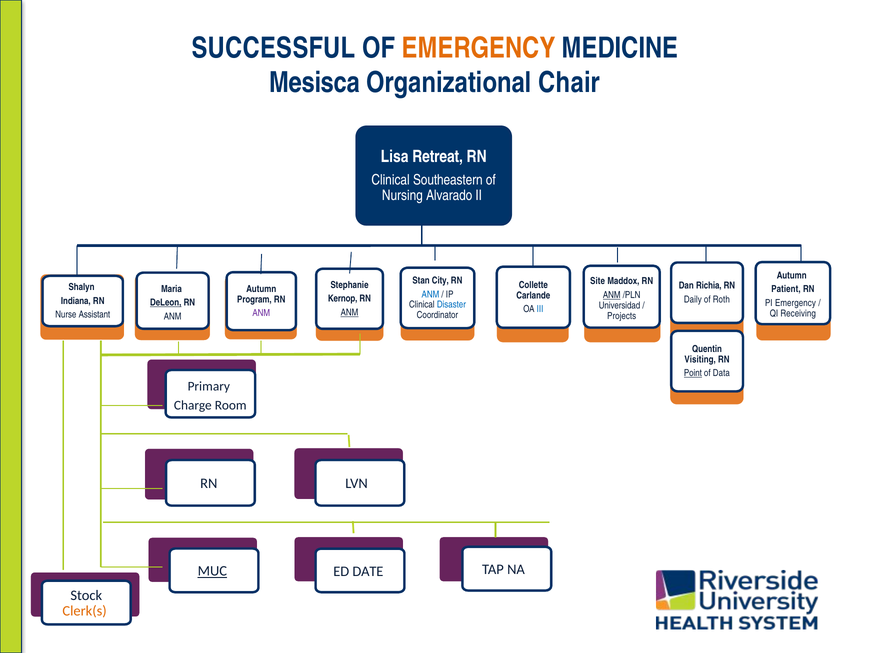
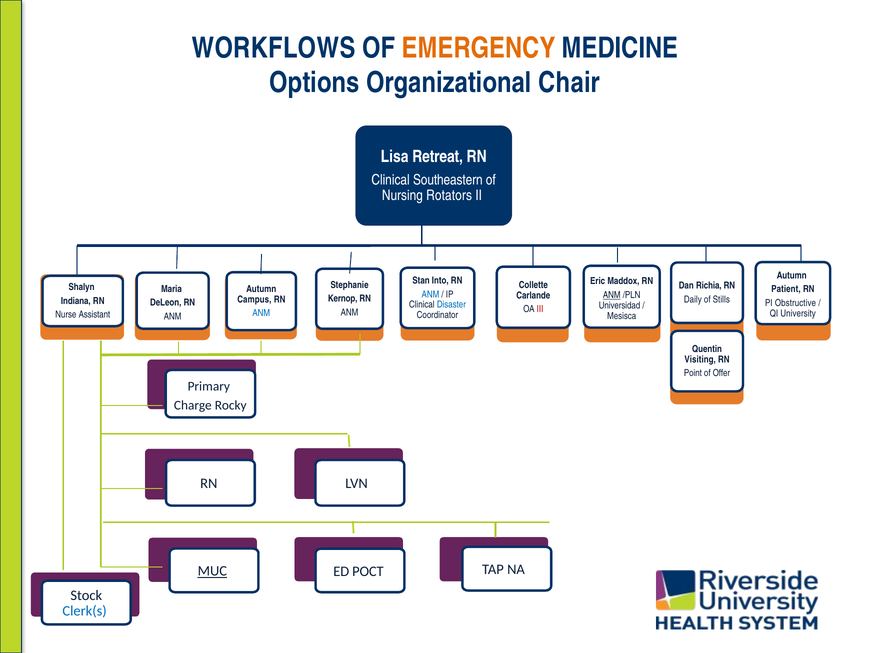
SUCCESSFUL: SUCCESSFUL -> WORKFLOWS
Mesisca: Mesisca -> Options
Alvarado: Alvarado -> Rotators
City: City -> Into
Site: Site -> Eric
Roth: Roth -> Stills
Program: Program -> Campus
DeLeon underline: present -> none
PI Emergency: Emergency -> Obstructive
III colour: blue -> red
ANM at (349, 313) underline: present -> none
ANM at (261, 313) colour: purple -> blue
Receiving: Receiving -> University
Projects: Projects -> Mesisca
Point underline: present -> none
Data: Data -> Offer
Room: Room -> Rocky
DATE: DATE -> POCT
Clerk(s colour: orange -> blue
